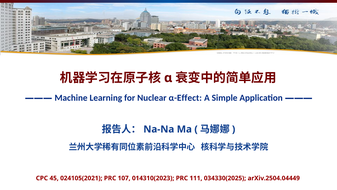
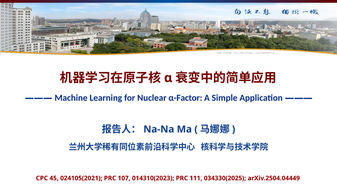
α-Effect: α-Effect -> α-Factor
